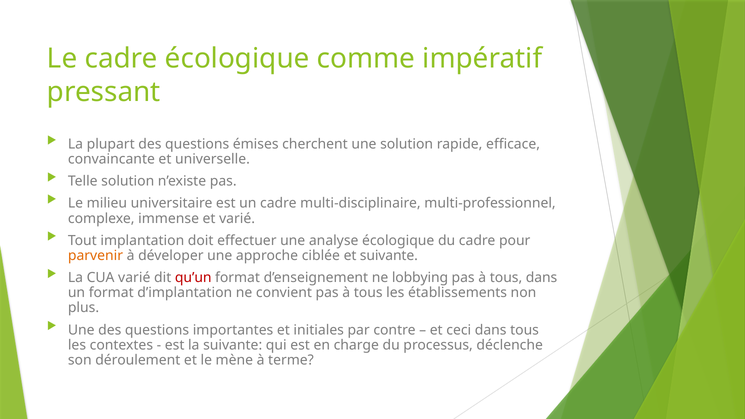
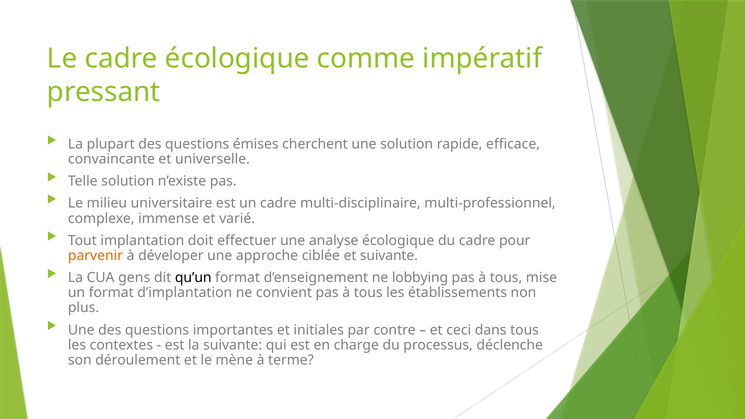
CUA varié: varié -> gens
qu’un colour: red -> black
tous dans: dans -> mise
